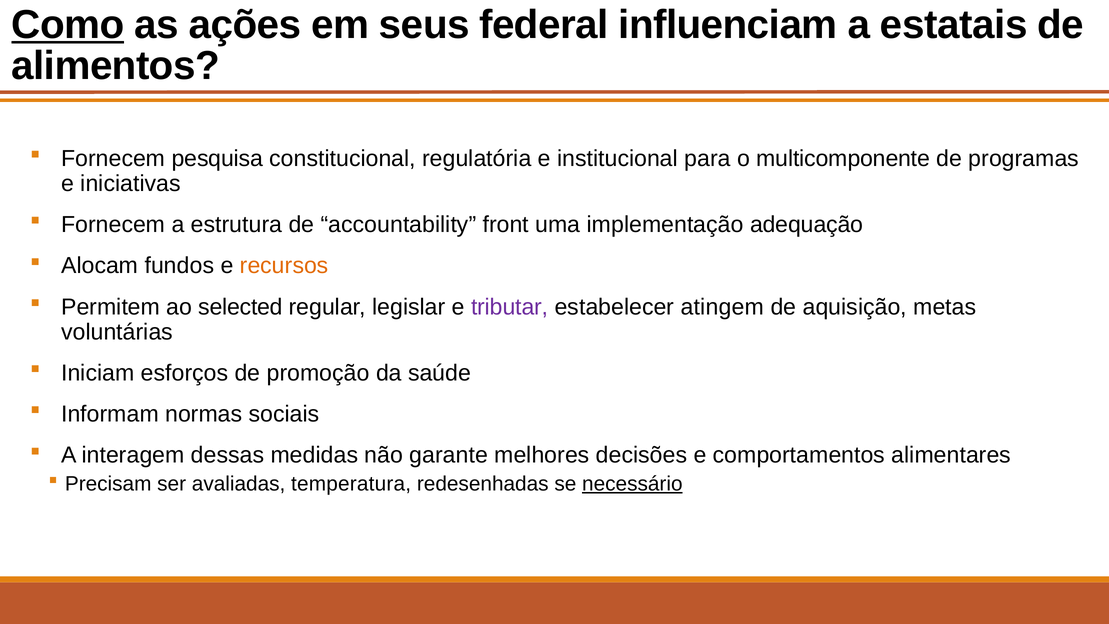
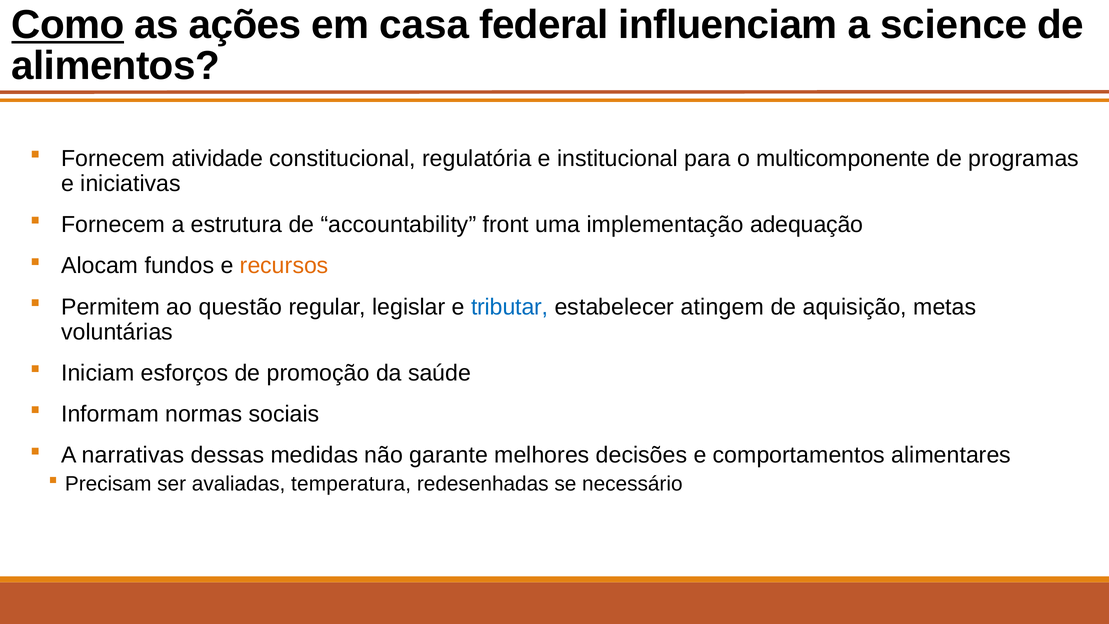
seus: seus -> casa
estatais: estatais -> science
pesquisa: pesquisa -> atividade
selected: selected -> questão
tributar colour: purple -> blue
interagem: interagem -> narrativas
necessário underline: present -> none
